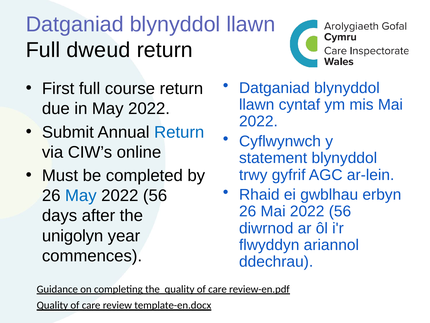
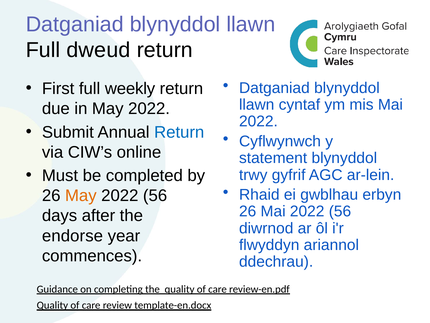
course: course -> weekly
May at (81, 195) colour: blue -> orange
unigolyn: unigolyn -> endorse
